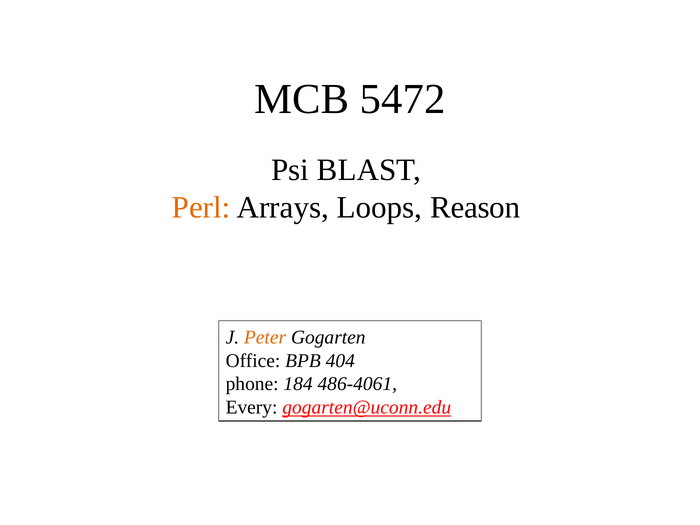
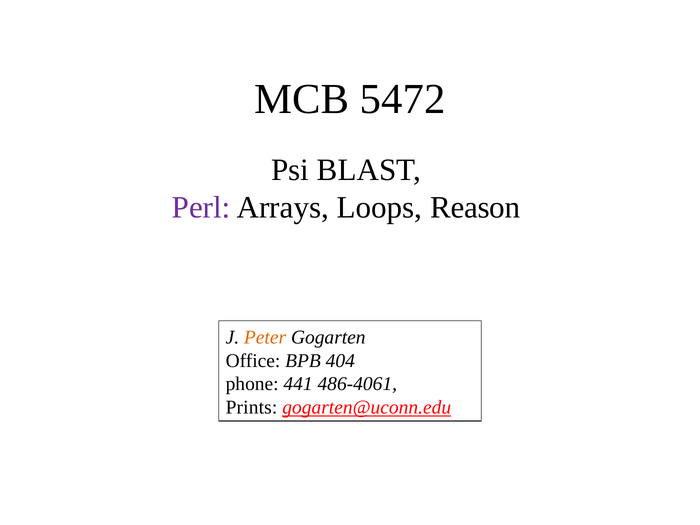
Perl colour: orange -> purple
184: 184 -> 441
Every: Every -> Prints
